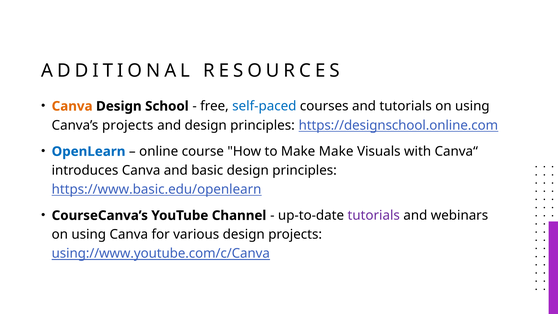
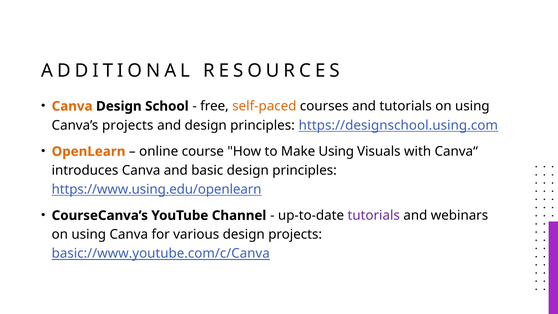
self-paced colour: blue -> orange
https://designschool.online.com: https://designschool.online.com -> https://designschool.using.com
OpenLearn colour: blue -> orange
Make Make: Make -> Using
https://www.basic.edu/openlearn: https://www.basic.edu/openlearn -> https://www.using.edu/openlearn
using://www.youtube.com/c/Canva: using://www.youtube.com/c/Canva -> basic://www.youtube.com/c/Canva
